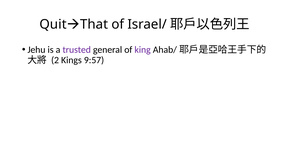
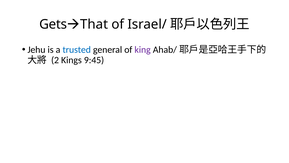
Quit: Quit -> Gets
trusted colour: purple -> blue
9:57: 9:57 -> 9:45
